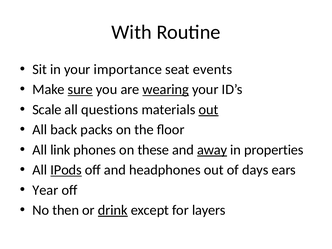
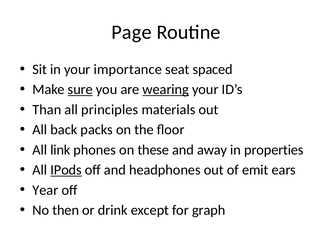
With: With -> Page
events: events -> spaced
Scale: Scale -> Than
questions: questions -> principles
out at (209, 110) underline: present -> none
away underline: present -> none
days: days -> emit
drink underline: present -> none
layers: layers -> graph
